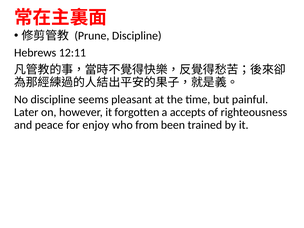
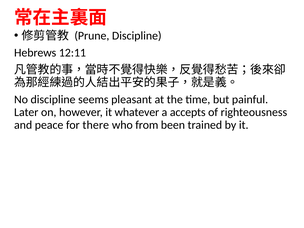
forgotten: forgotten -> whatever
enjoy: enjoy -> there
